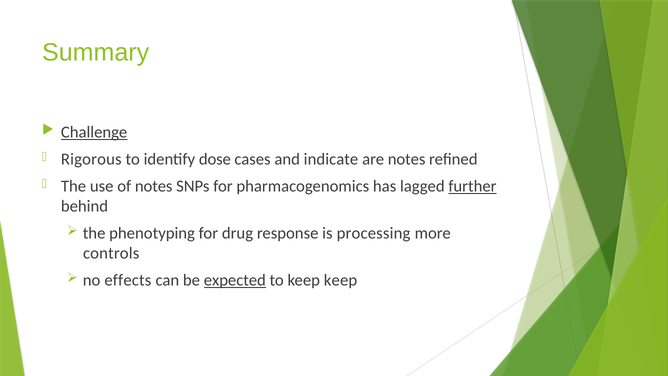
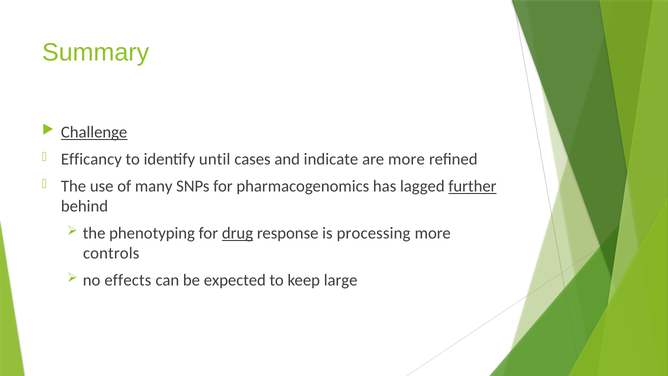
Rigorous: Rigorous -> Efficancy
dose: dose -> until
are notes: notes -> more
of notes: notes -> many
drug underline: none -> present
expected underline: present -> none
keep keep: keep -> large
